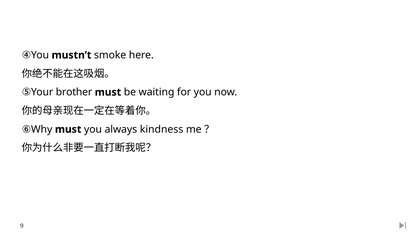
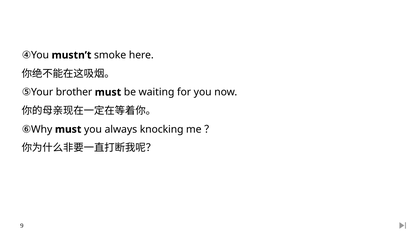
kindness: kindness -> knocking
